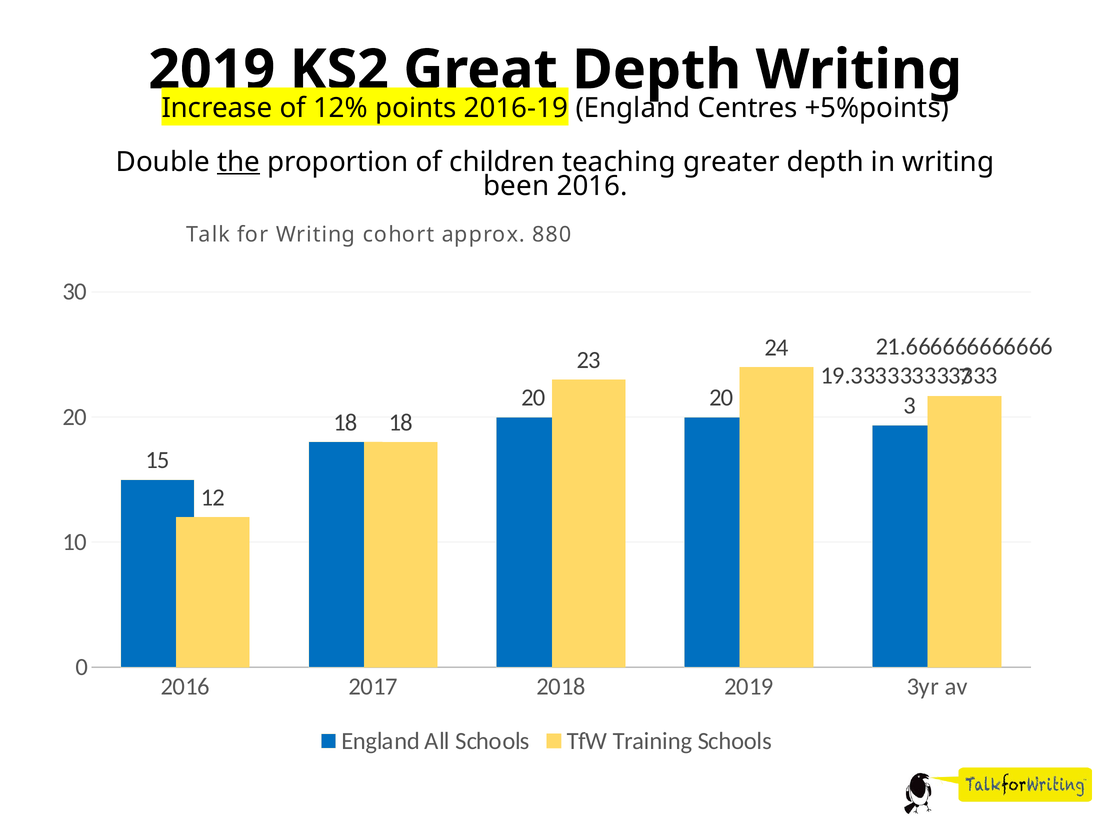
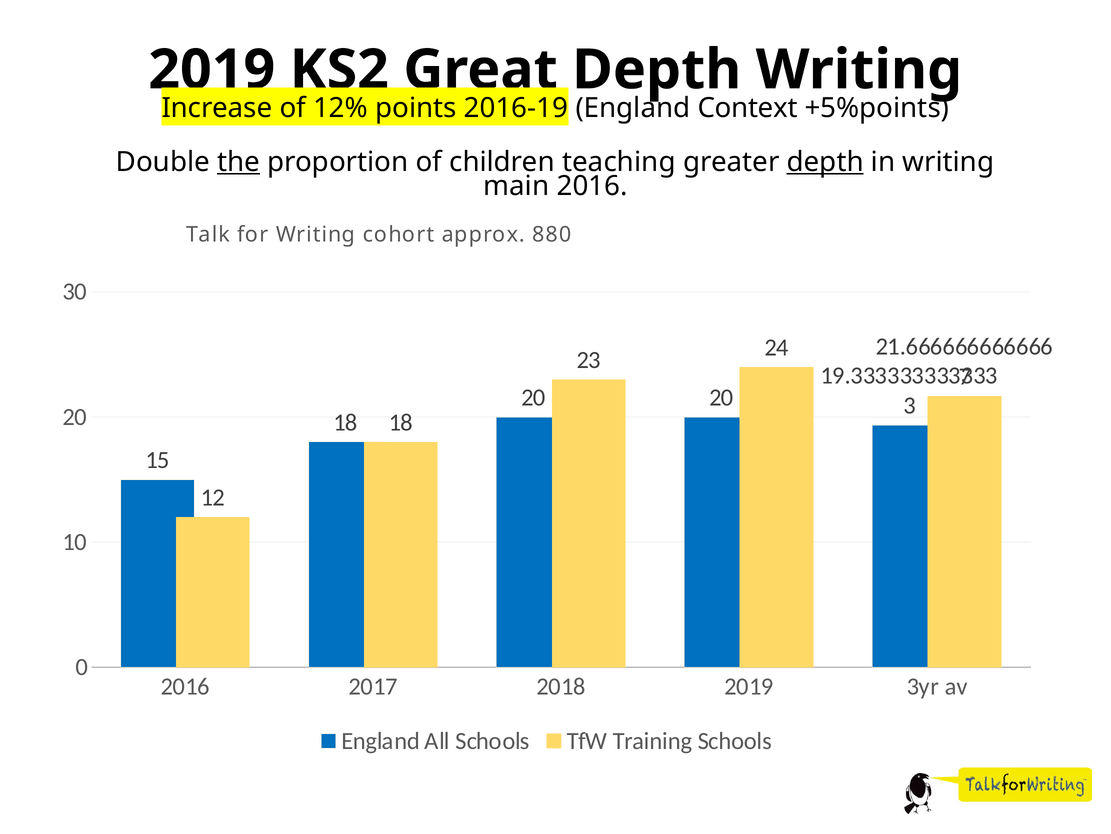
Centres: Centres -> Context
depth at (825, 162) underline: none -> present
been: been -> main
